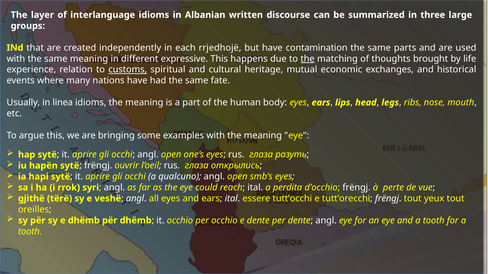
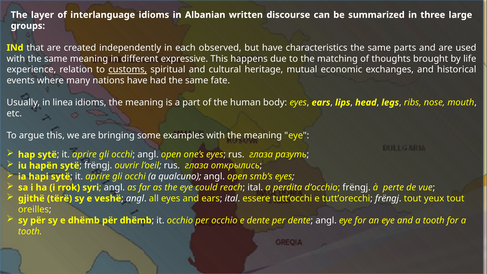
rrjedhojë: rrjedhojë -> observed
contamination: contamination -> characteristics
the at (308, 59) underline: present -> none
